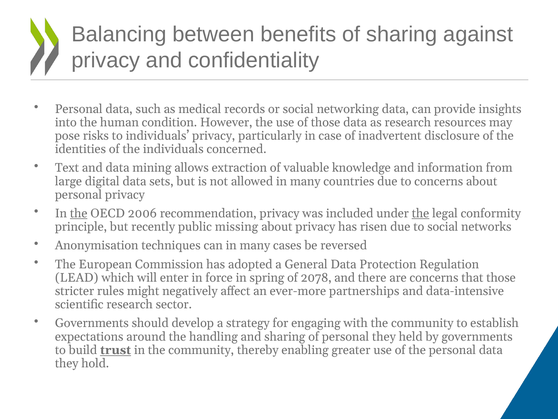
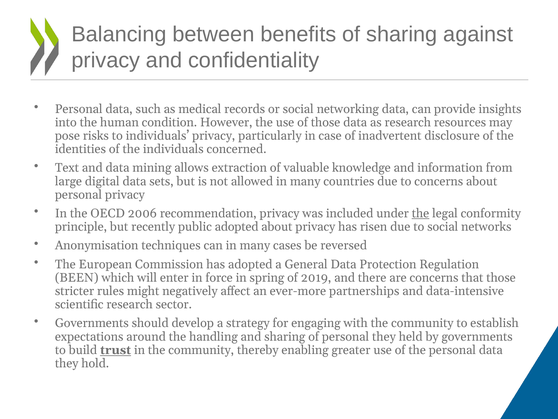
the at (79, 213) underline: present -> none
public missing: missing -> adopted
LEAD: LEAD -> BEEN
2078: 2078 -> 2019
